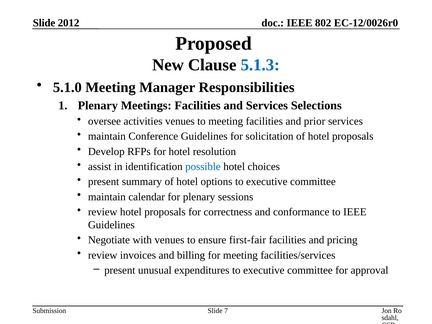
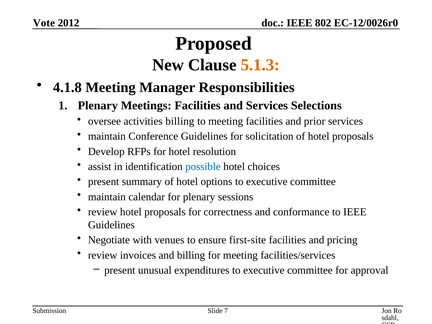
Slide at (44, 23): Slide -> Vote
5.1.3 colour: blue -> orange
5.1.0: 5.1.0 -> 4.1.8
activities venues: venues -> billing
first-fair: first-fair -> first-site
